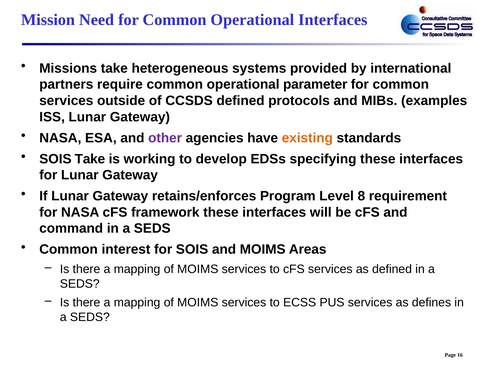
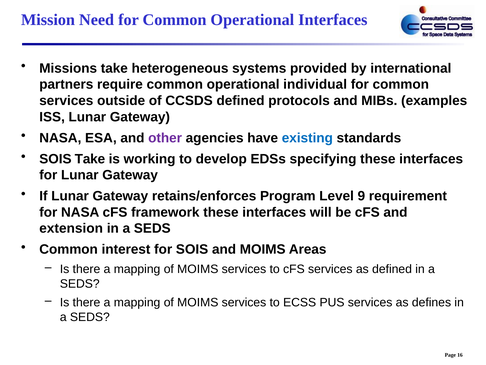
parameter: parameter -> individual
existing colour: orange -> blue
8: 8 -> 9
command: command -> extension
